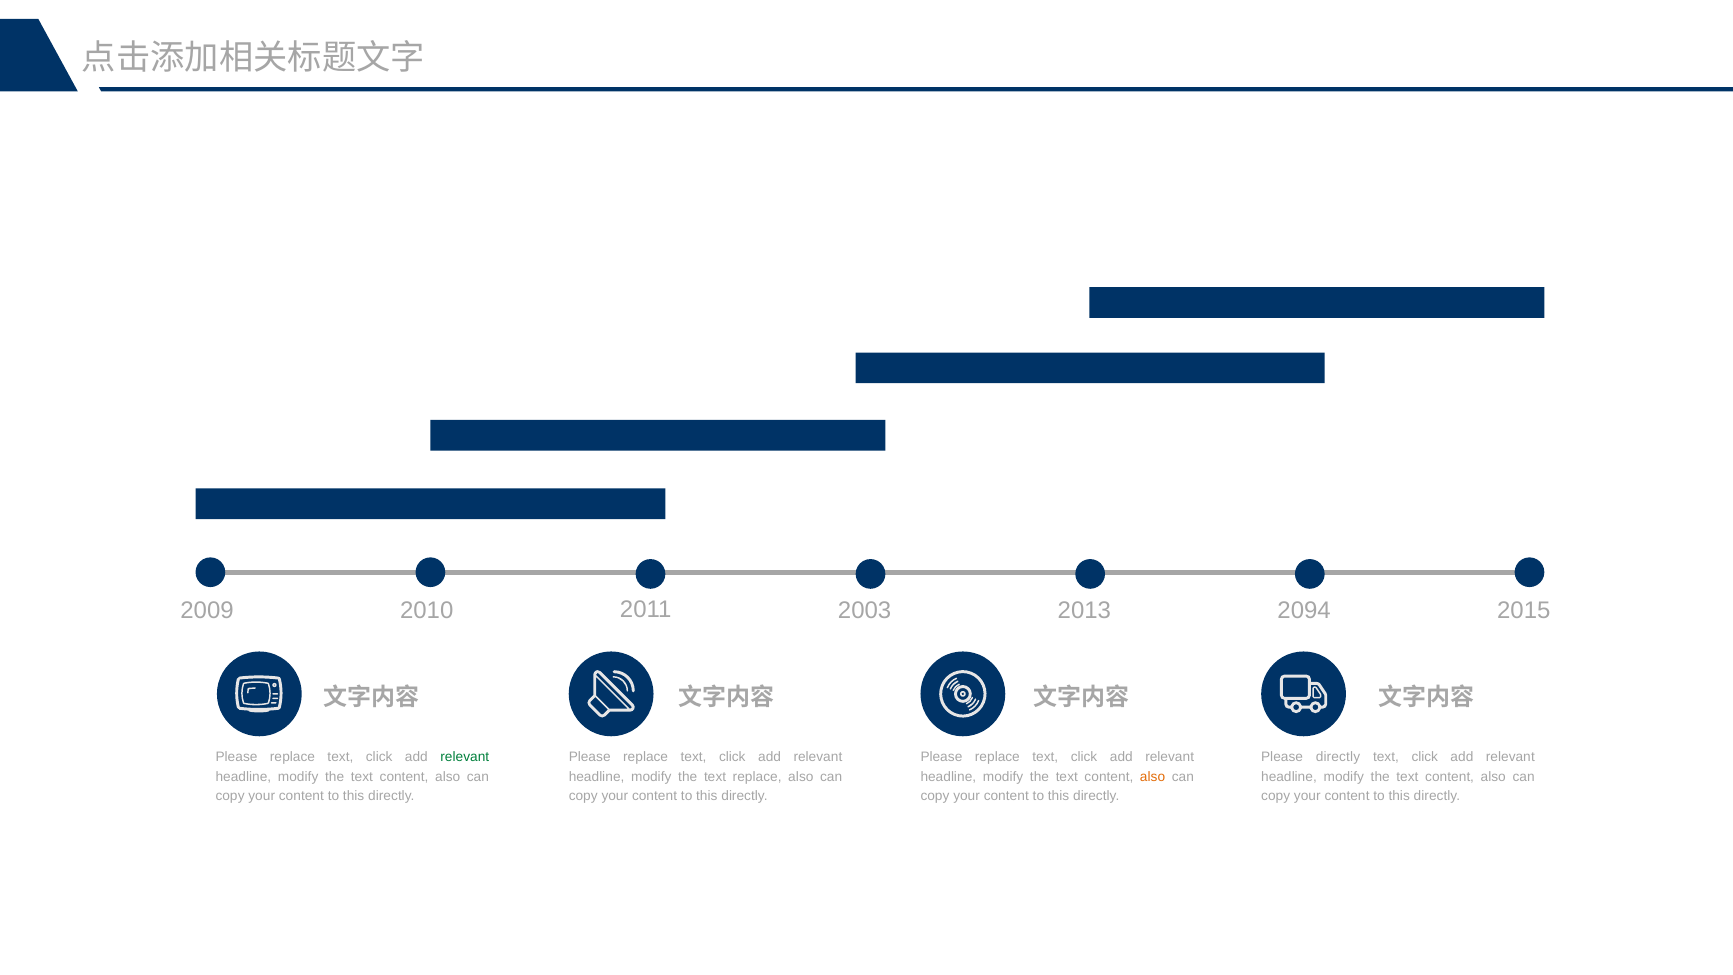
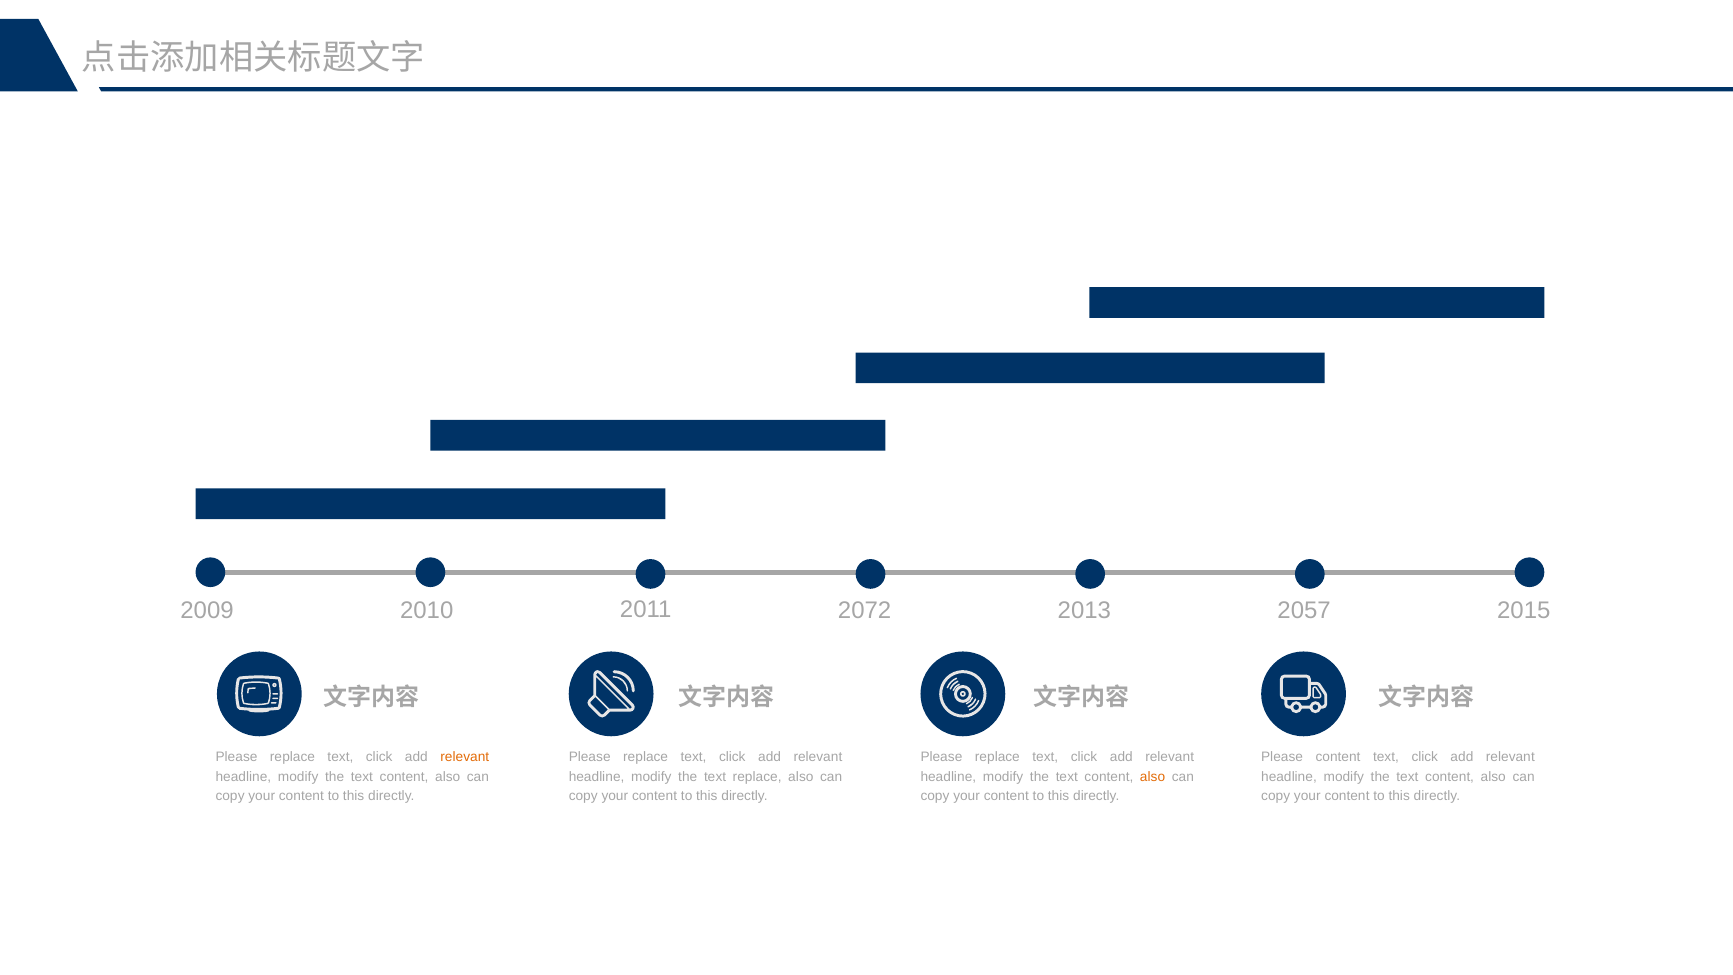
2003: 2003 -> 2072
2094: 2094 -> 2057
relevant at (465, 757) colour: green -> orange
Please directly: directly -> content
